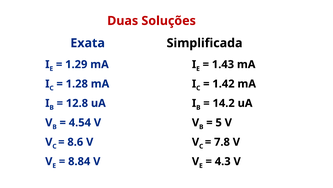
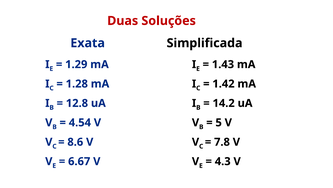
8.84: 8.84 -> 6.67
